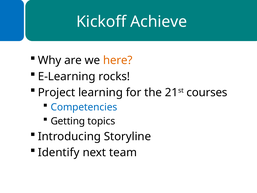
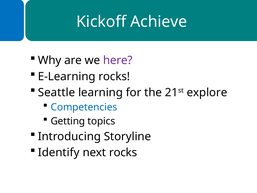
here colour: orange -> purple
Project: Project -> Seattle
courses: courses -> explore
next team: team -> rocks
